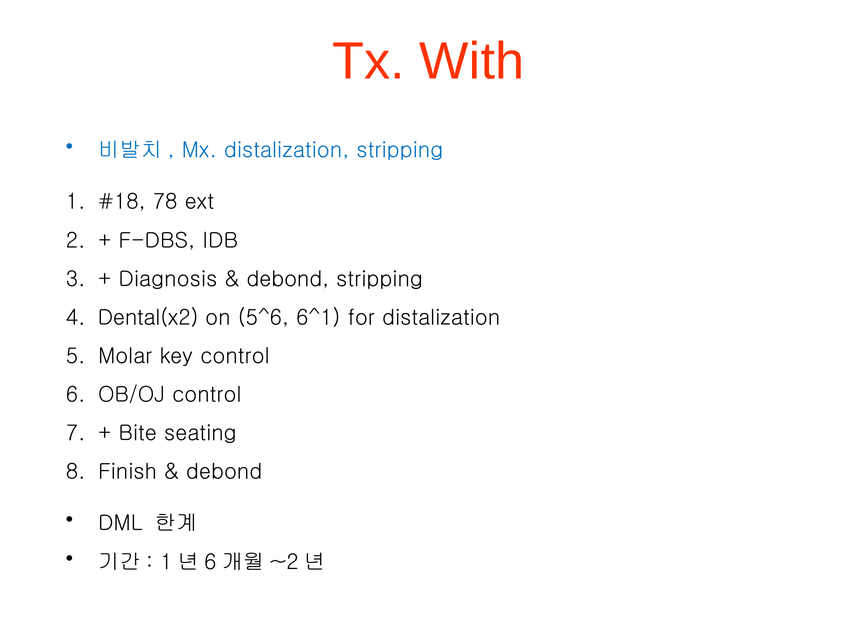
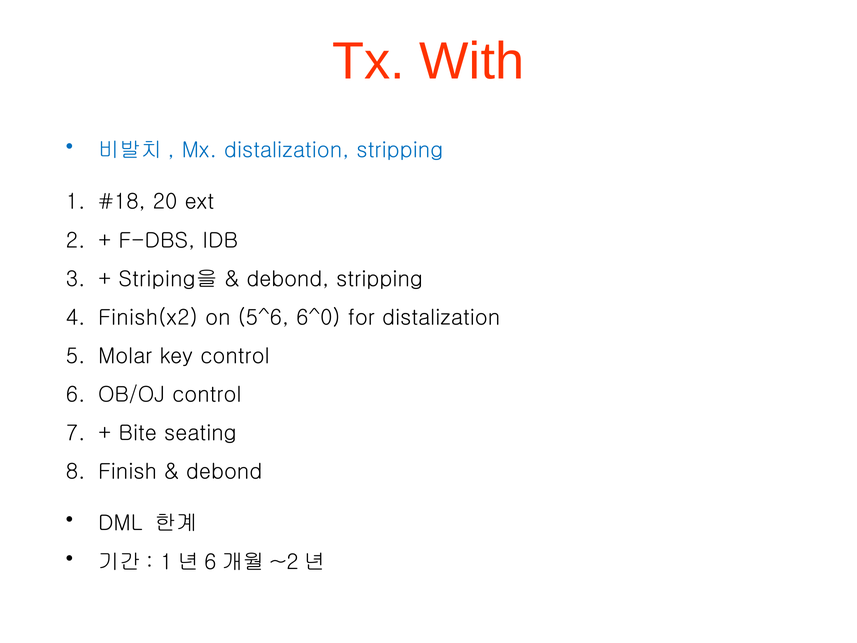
78: 78 -> 20
Diagnosis: Diagnosis -> Striping을
Dental(x2: Dental(x2 -> Finish(x2
6^1: 6^1 -> 6^0
